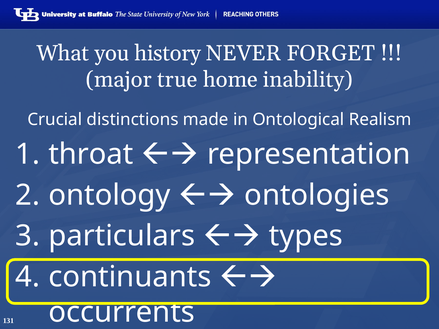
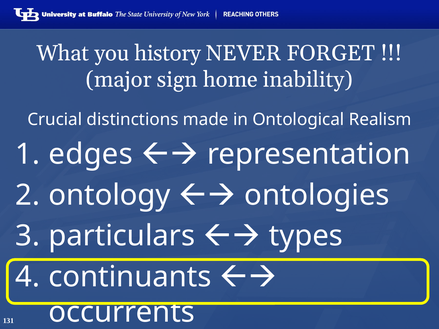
true: true -> sign
throat: throat -> edges
